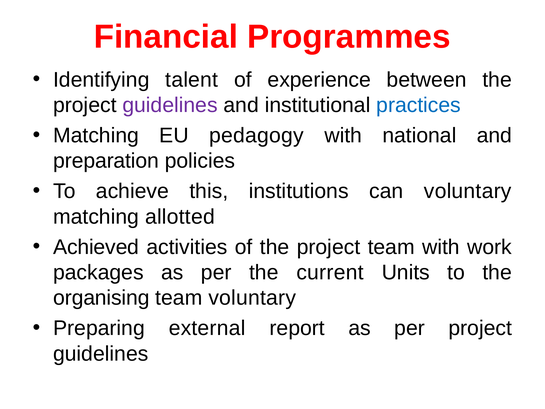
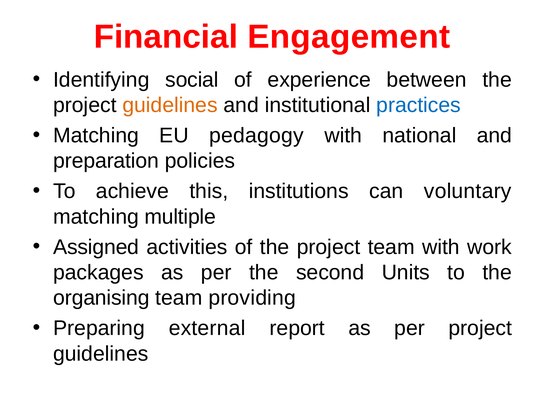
Programmes: Programmes -> Engagement
talent: talent -> social
guidelines at (170, 105) colour: purple -> orange
allotted: allotted -> multiple
Achieved: Achieved -> Assigned
current: current -> second
team voluntary: voluntary -> providing
